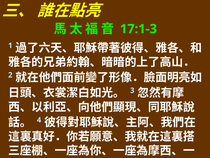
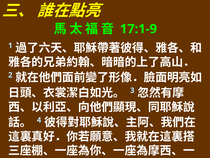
17:1-3: 17:1-3 -> 17:1-9
